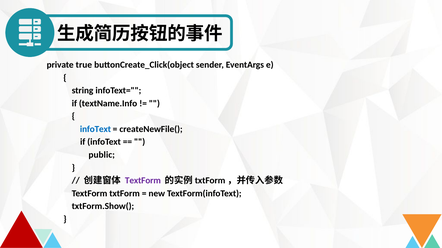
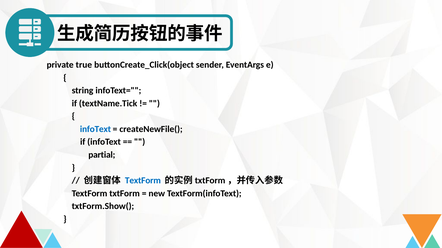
textName.Info: textName.Info -> textName.Tick
public: public -> partial
TextForm at (143, 181) colour: purple -> blue
